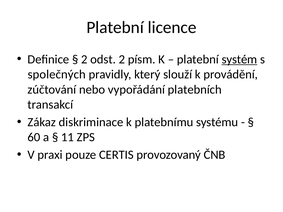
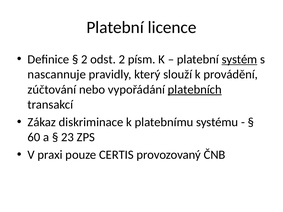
společných: společných -> nascannuje
platebních underline: none -> present
11: 11 -> 23
